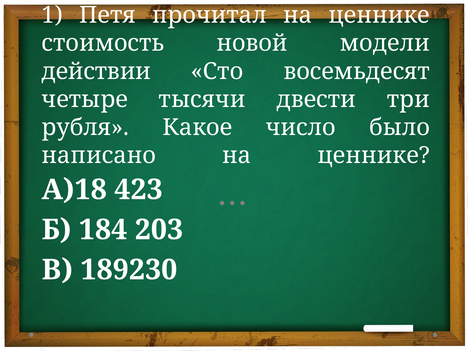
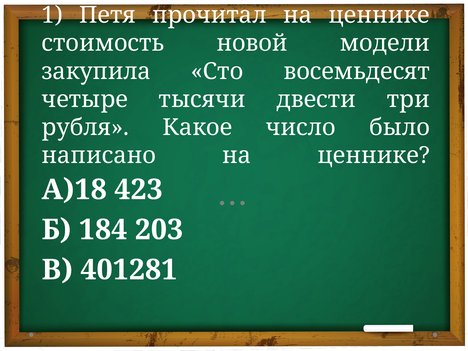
действии: действии -> закупила
189230: 189230 -> 401281
